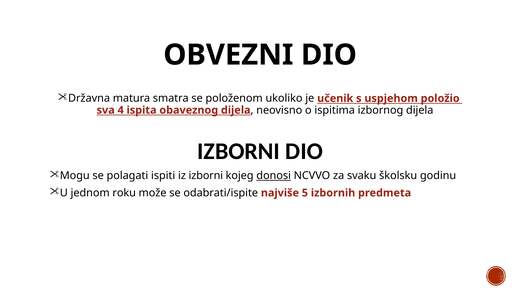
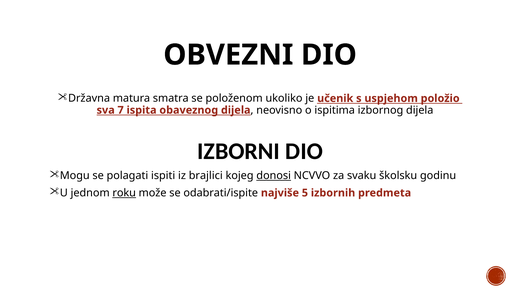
4: 4 -> 7
iz izborni: izborni -> brajlici
roku underline: none -> present
